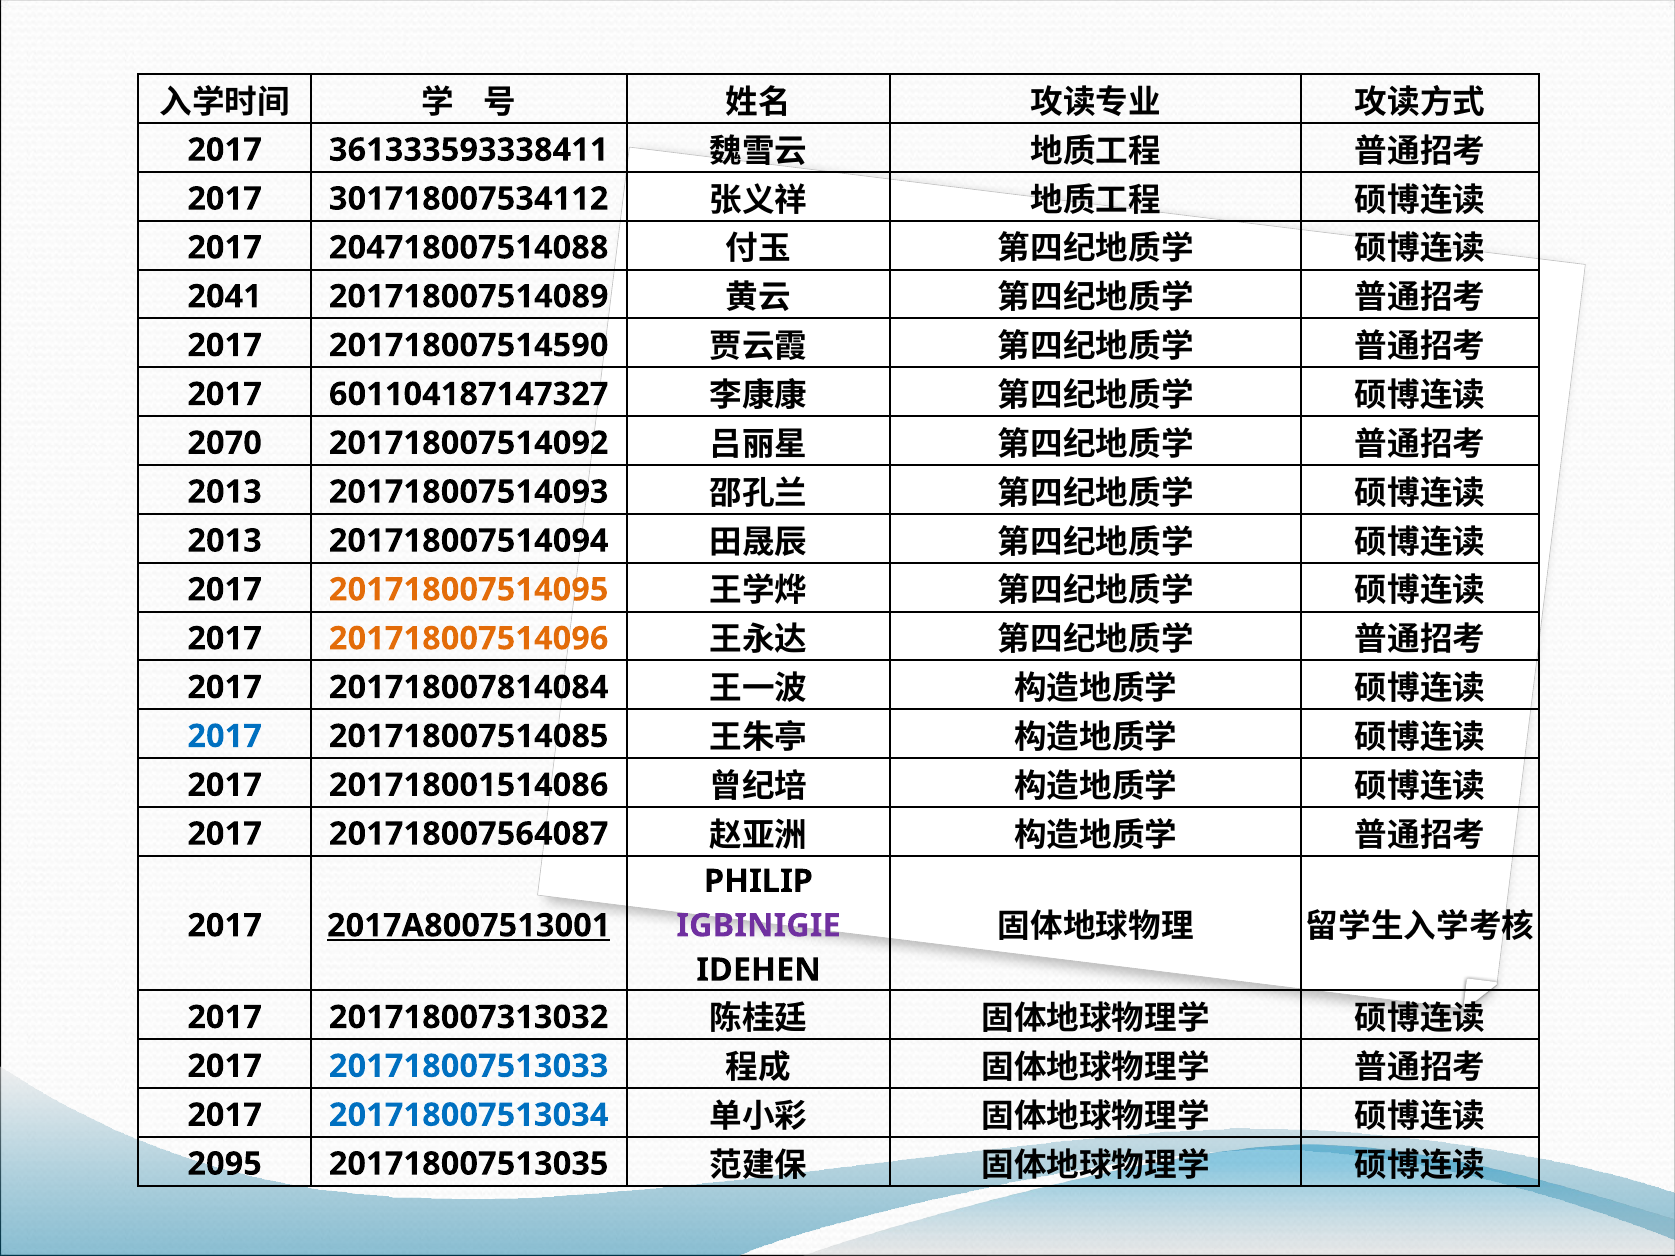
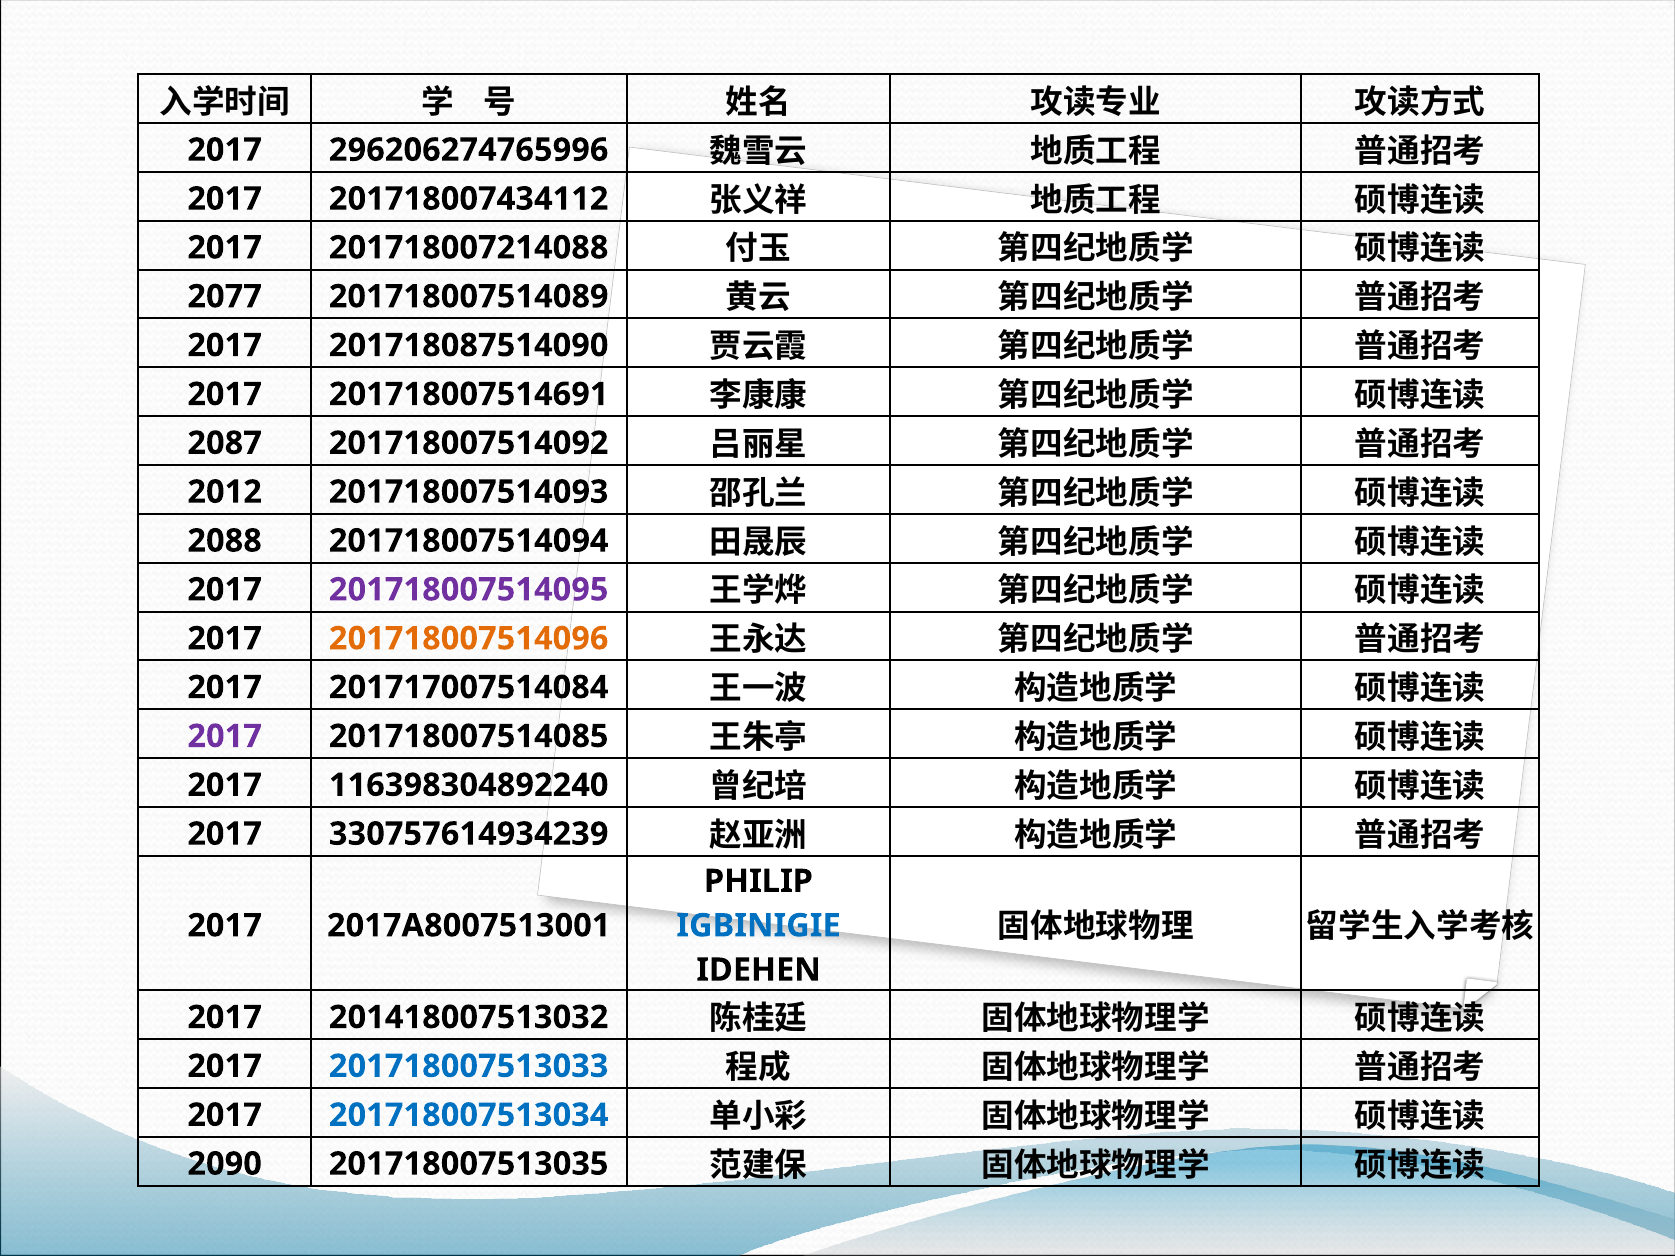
361333593338411: 361333593338411 -> 296206274765996
301718007534112: 301718007534112 -> 201718007434112
204718007514088: 204718007514088 -> 201718007214088
2041: 2041 -> 2077
201718007514590: 201718007514590 -> 201718087514090
601104187147327: 601104187147327 -> 201718007514691
2070: 2070 -> 2087
2013 at (225, 492): 2013 -> 2012
2013 at (225, 541): 2013 -> 2088
201718007514095 colour: orange -> purple
201718007814084: 201718007814084 -> 201717007514084
2017 at (225, 736) colour: blue -> purple
201718001514086: 201718001514086 -> 116398304892240
201718007564087: 201718007564087 -> 330757614934239
2017A8007513001 underline: present -> none
IGBINIGIE colour: purple -> blue
201718007313032: 201718007313032 -> 201418007513032
2095: 2095 -> 2090
